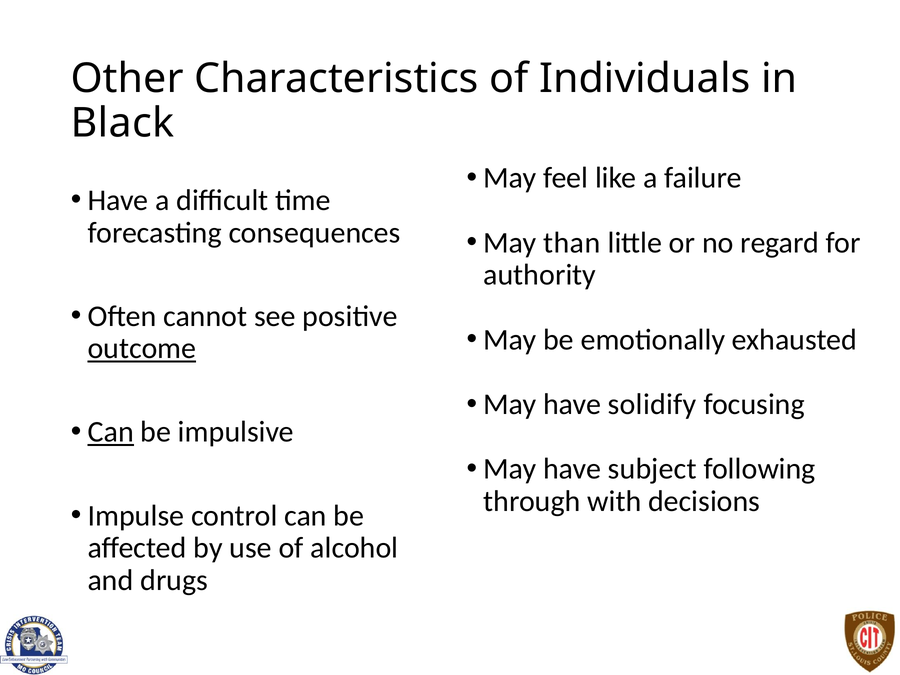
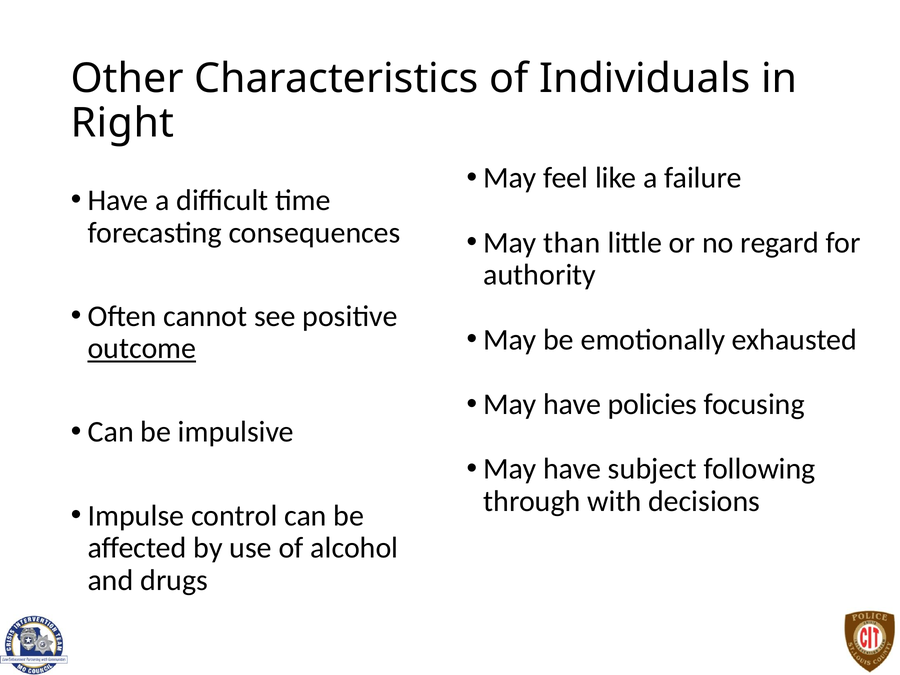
Black: Black -> Right
solidify: solidify -> policies
Can at (111, 432) underline: present -> none
